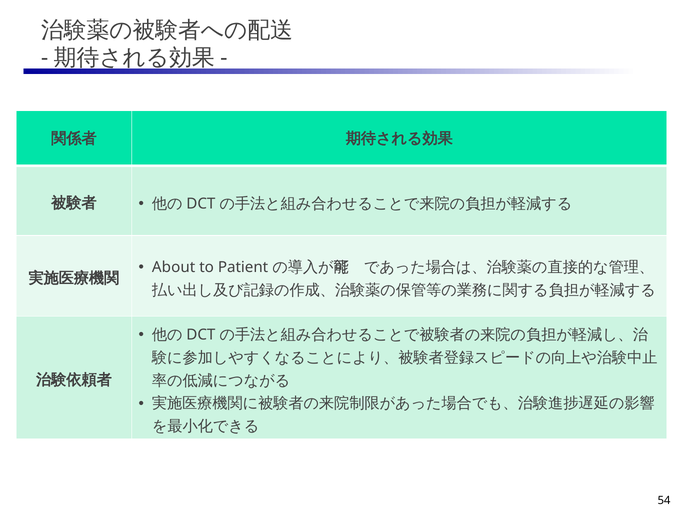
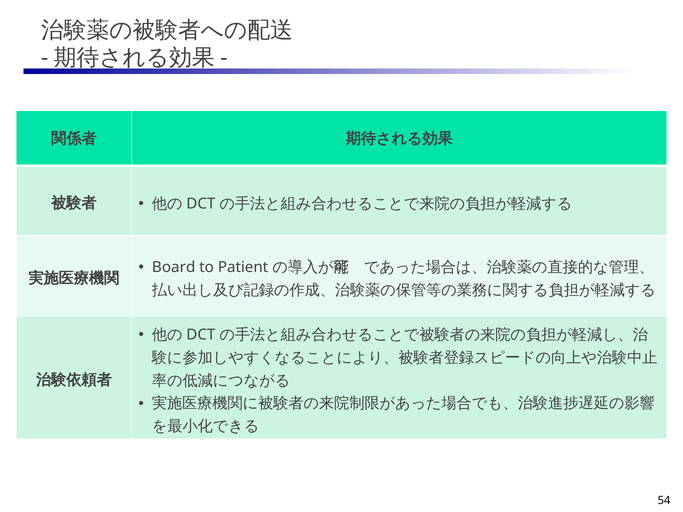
About: About -> Board
